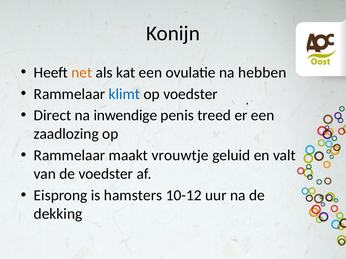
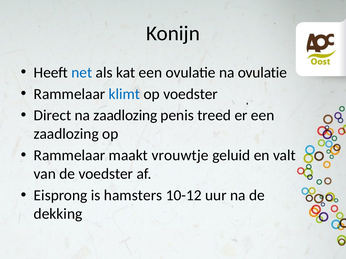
net colour: orange -> blue
na hebben: hebben -> ovulatie
na inwendige: inwendige -> zaadlozing
